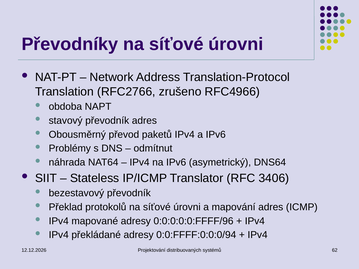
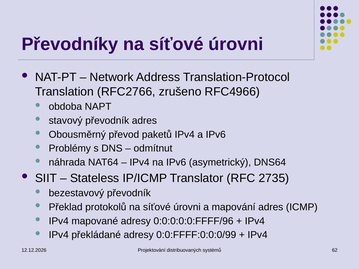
3406: 3406 -> 2735
0:0:FFFF:0:0:0/94: 0:0:FFFF:0:0:0/94 -> 0:0:FFFF:0:0:0/99
